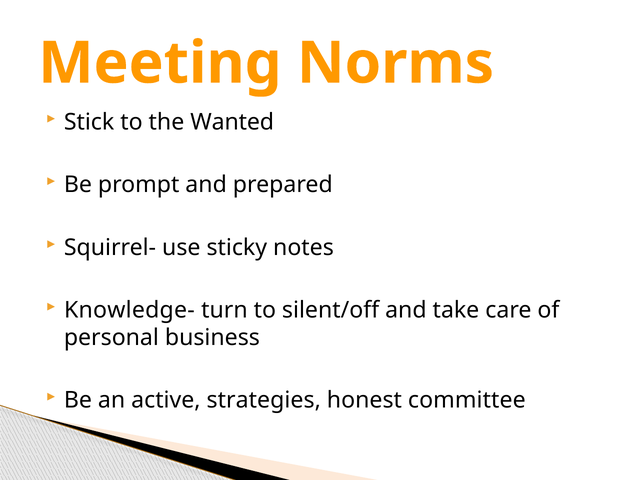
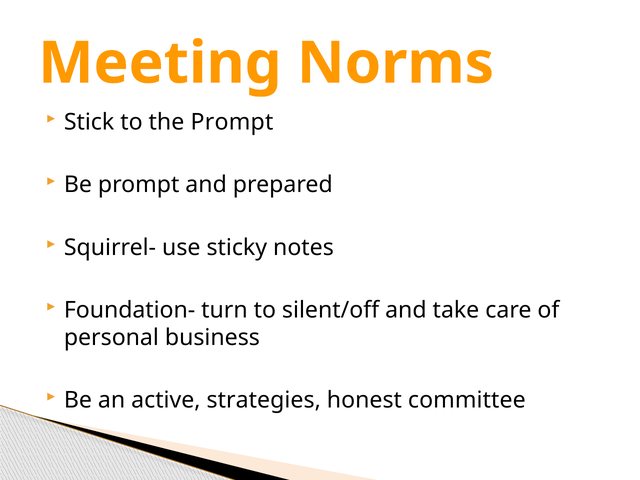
the Wanted: Wanted -> Prompt
Knowledge-: Knowledge- -> Foundation-
